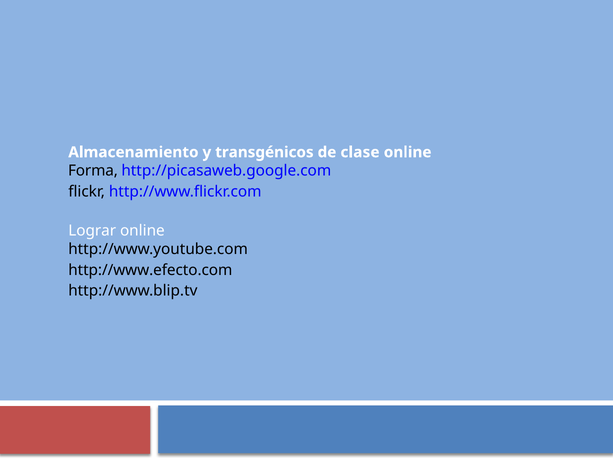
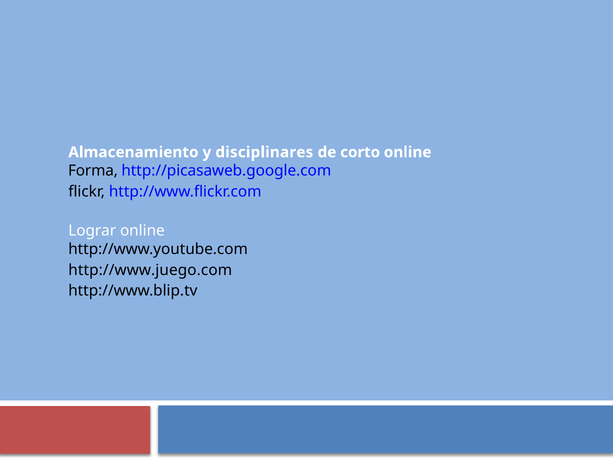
transgénicos: transgénicos -> disciplinares
clase: clase -> corto
http://www.efecto.com: http://www.efecto.com -> http://www.juego.com
